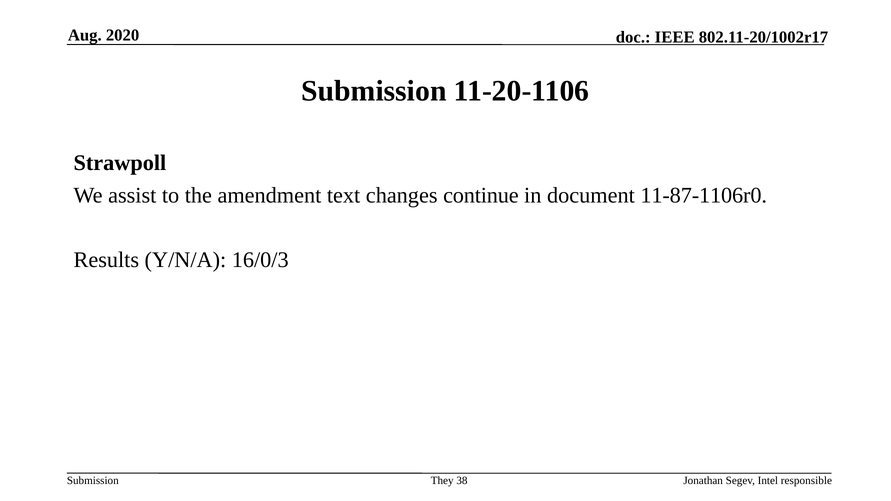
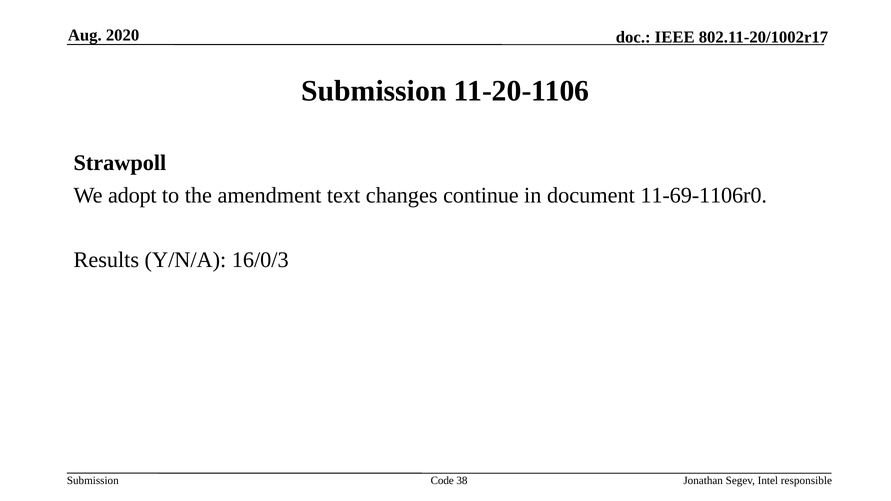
assist: assist -> adopt
11-87-1106r0: 11-87-1106r0 -> 11-69-1106r0
They: They -> Code
